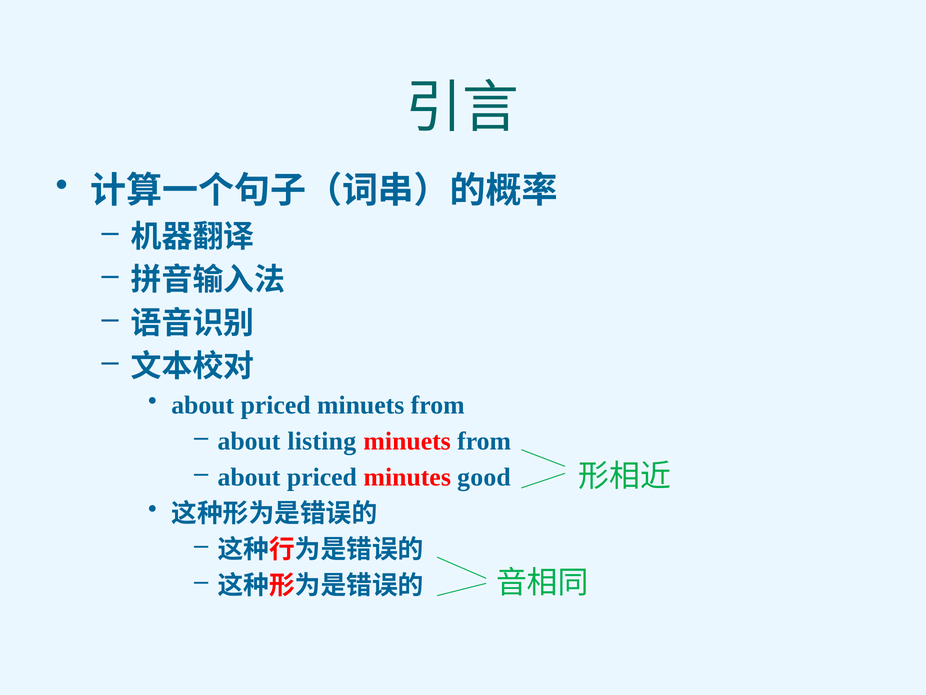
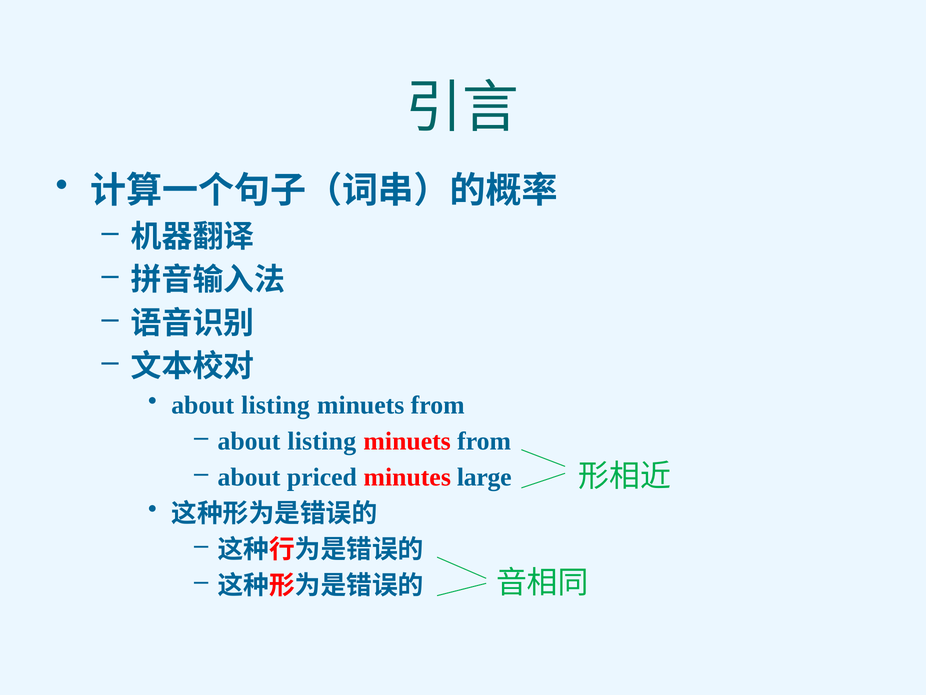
priced at (276, 405): priced -> listing
good: good -> large
